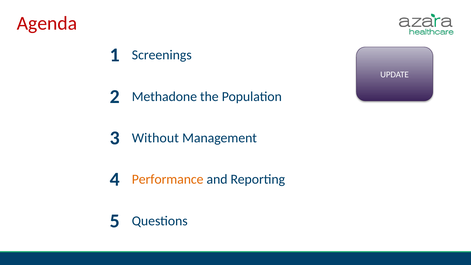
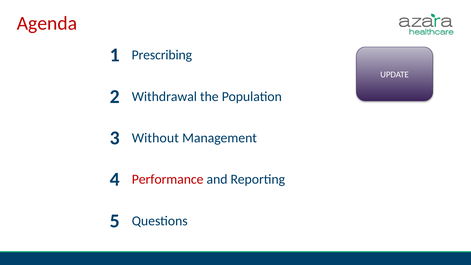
Screenings: Screenings -> Prescribing
Methadone: Methadone -> Withdrawal
Performance colour: orange -> red
